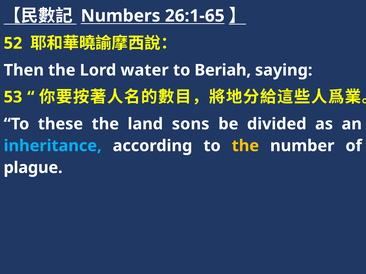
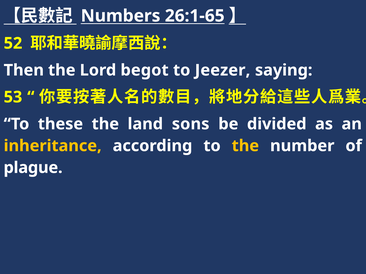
water: water -> begot
Beriah: Beriah -> Jeezer
inheritance colour: light blue -> yellow
